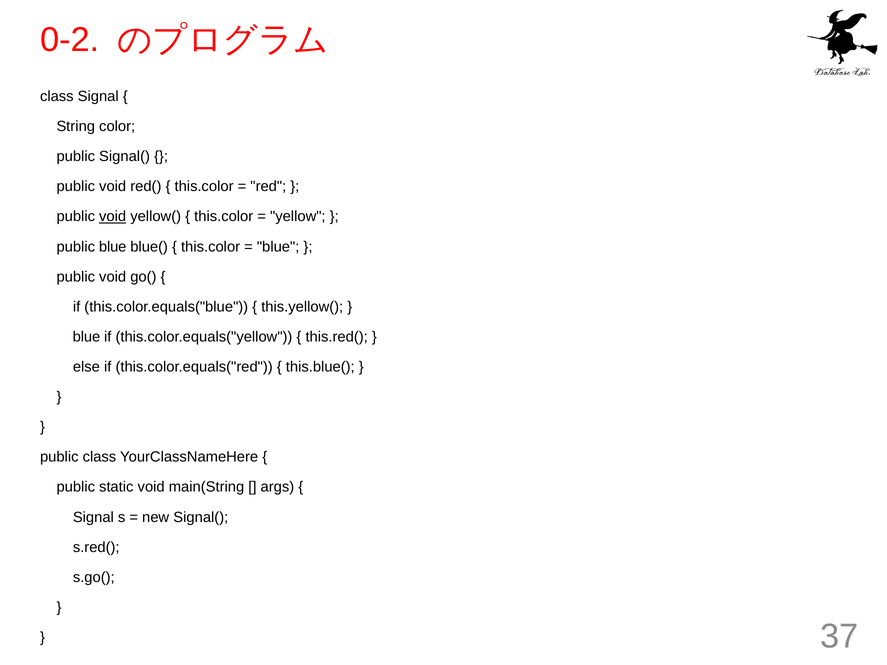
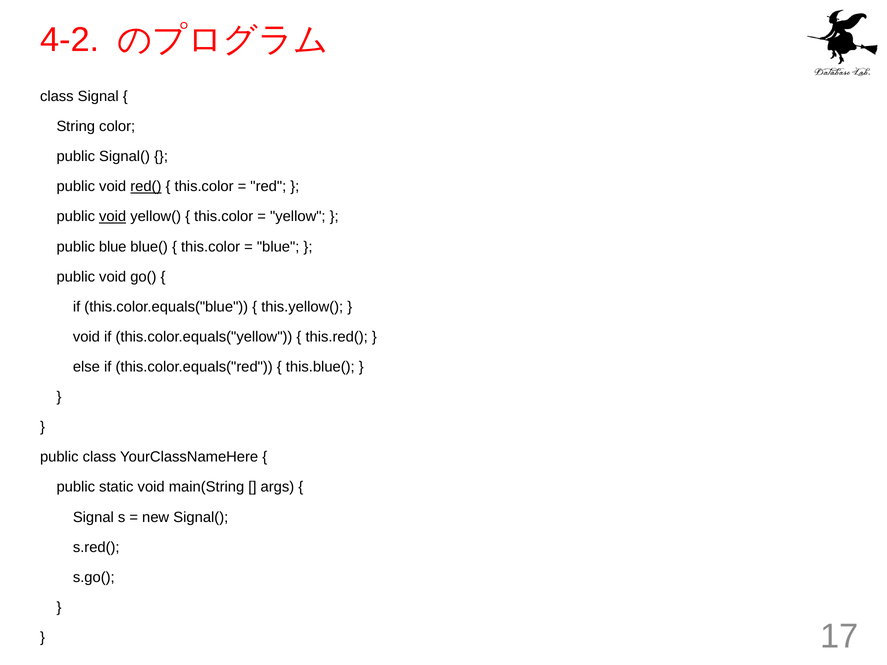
0-2: 0-2 -> 4-2
red( underline: none -> present
blue at (86, 337): blue -> void
37: 37 -> 17
